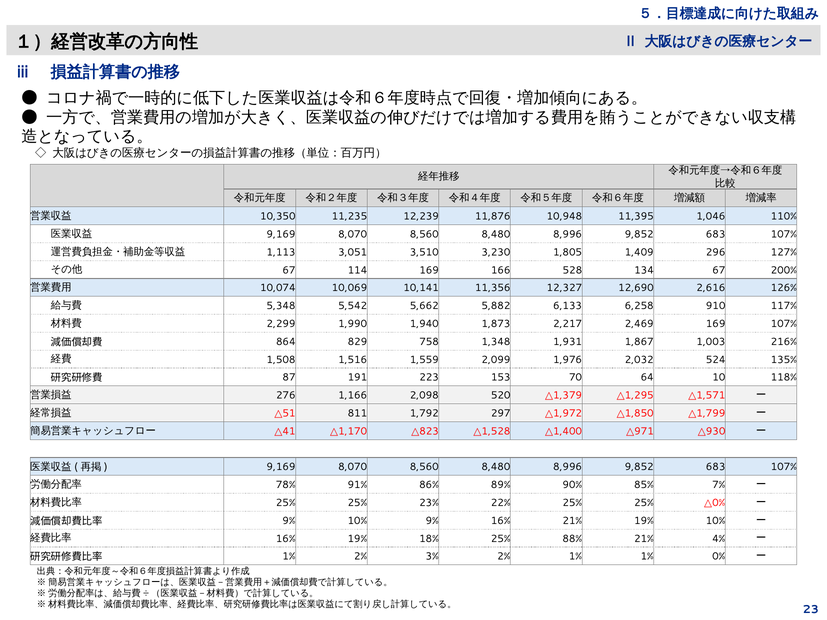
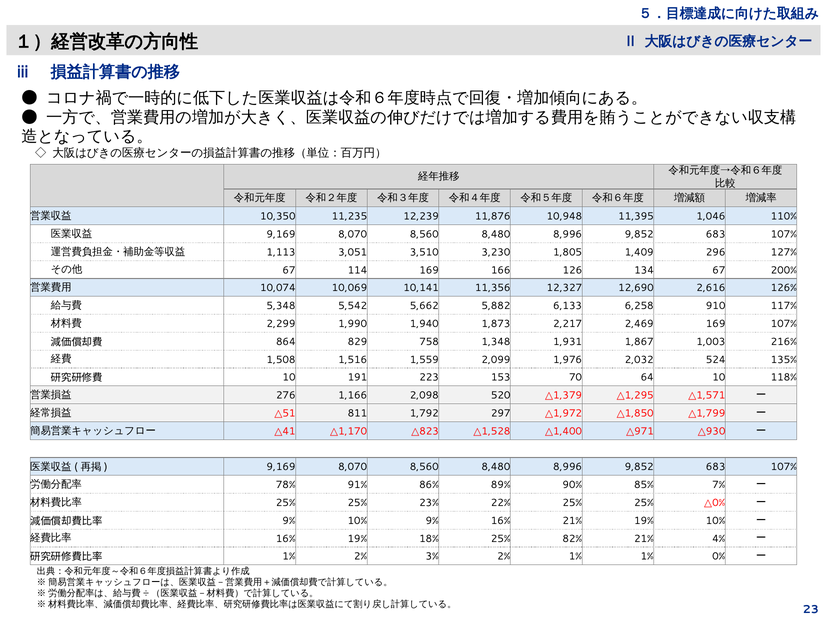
528: 528 -> 126
87 at (289, 378): 87 -> 10
88%: 88% -> 82%
